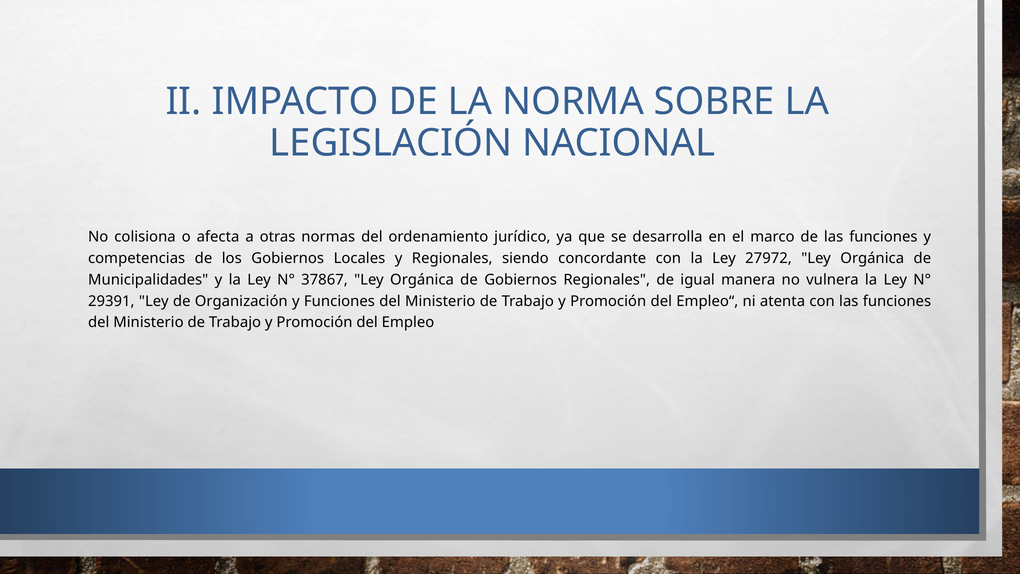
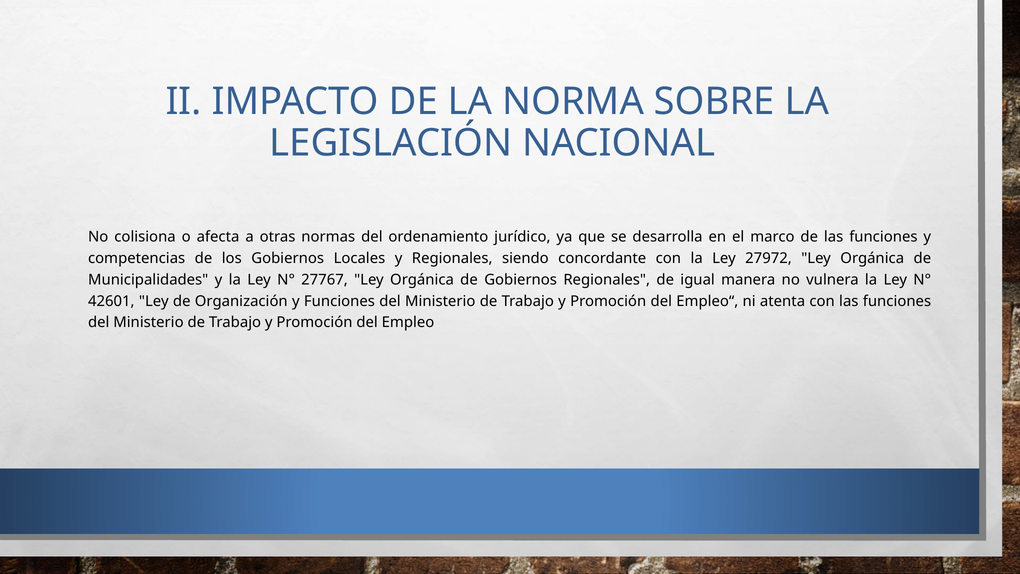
37867: 37867 -> 27767
29391: 29391 -> 42601
